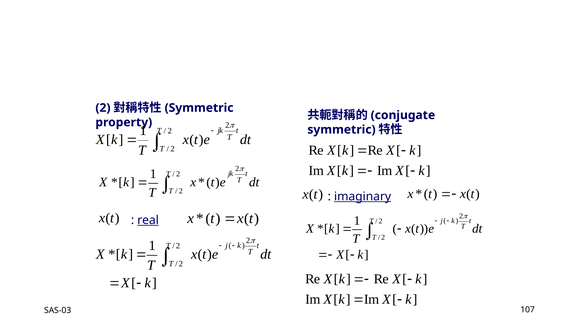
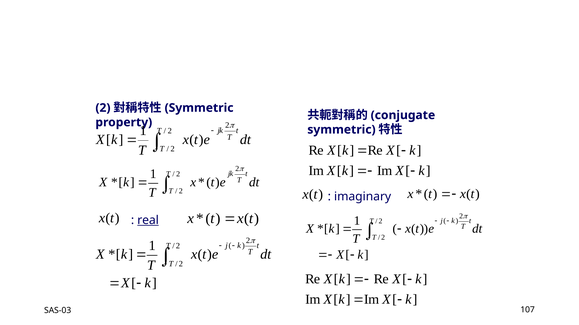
imaginary underline: present -> none
